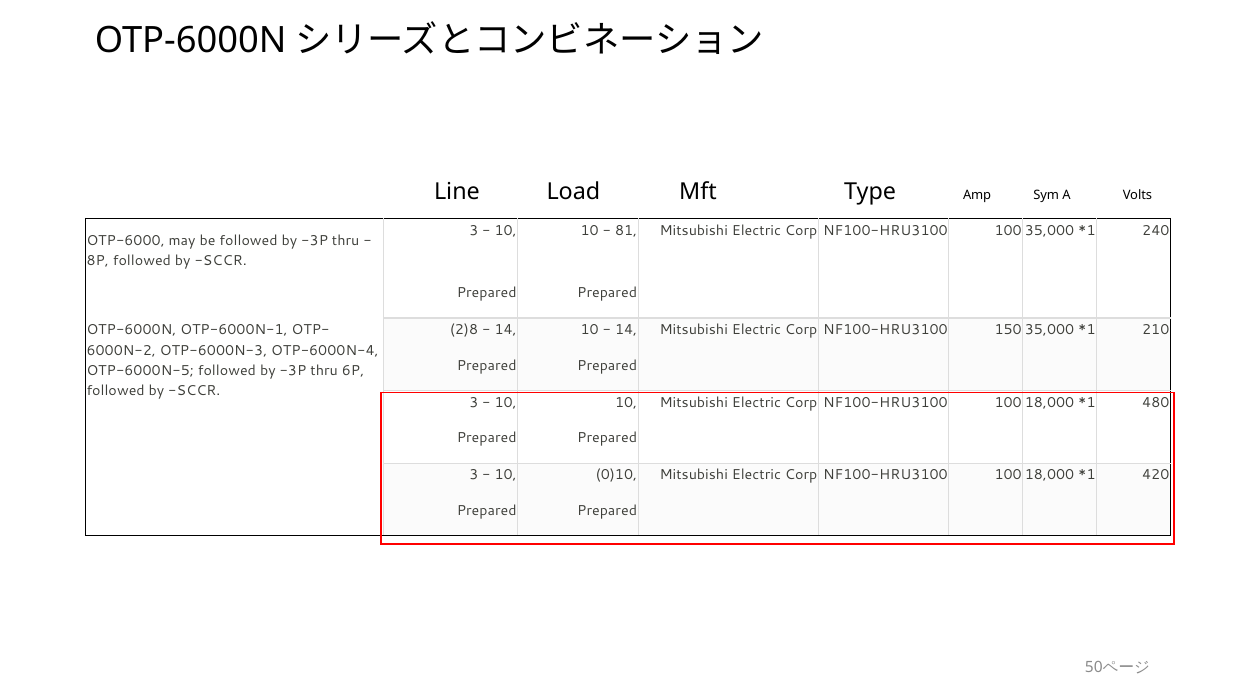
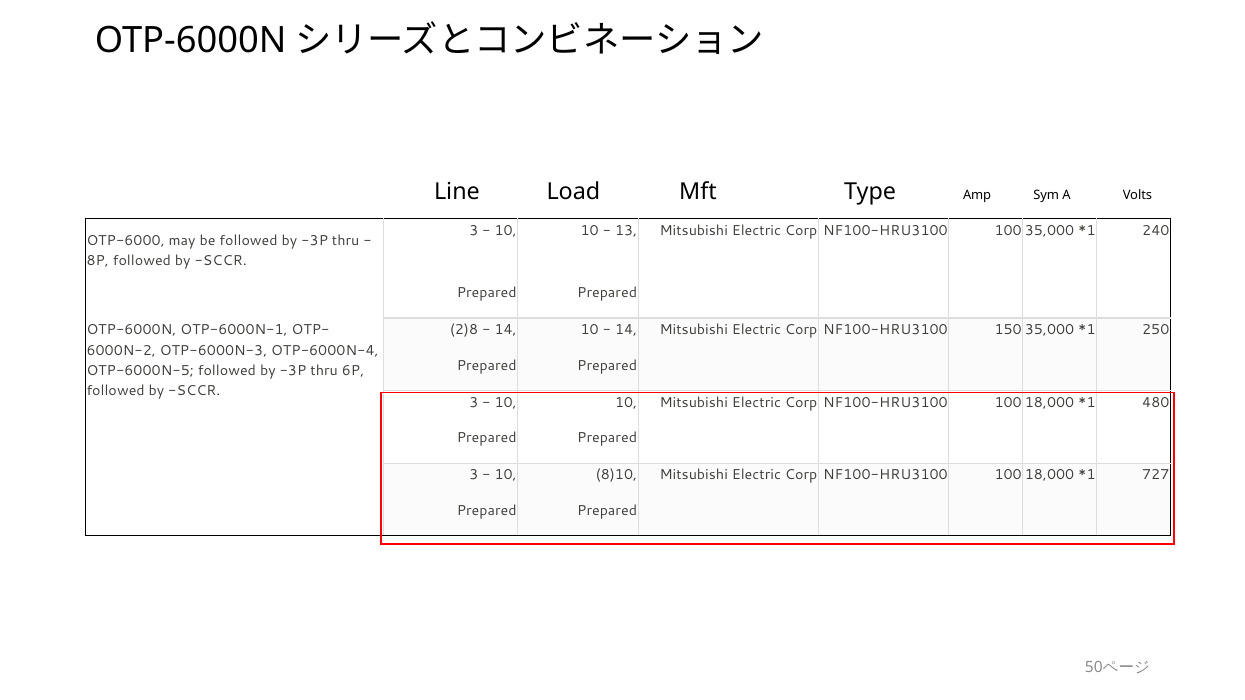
81: 81 -> 13
210: 210 -> 250
0)10: 0)10 -> 8)10
420: 420 -> 727
